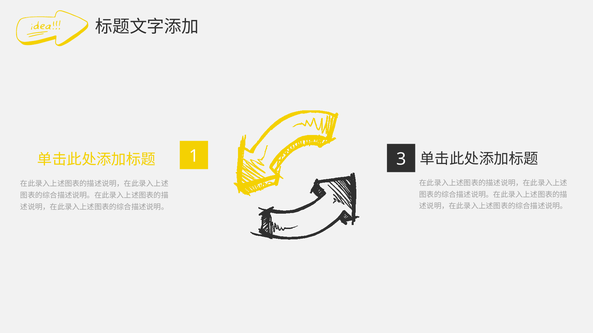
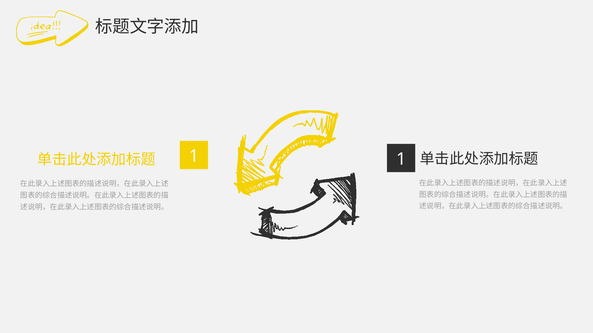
3 at (401, 159): 3 -> 1
